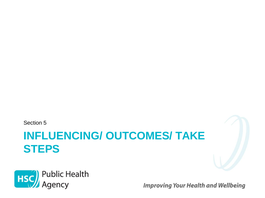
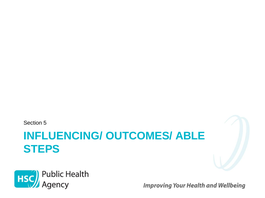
TAKE: TAKE -> ABLE
